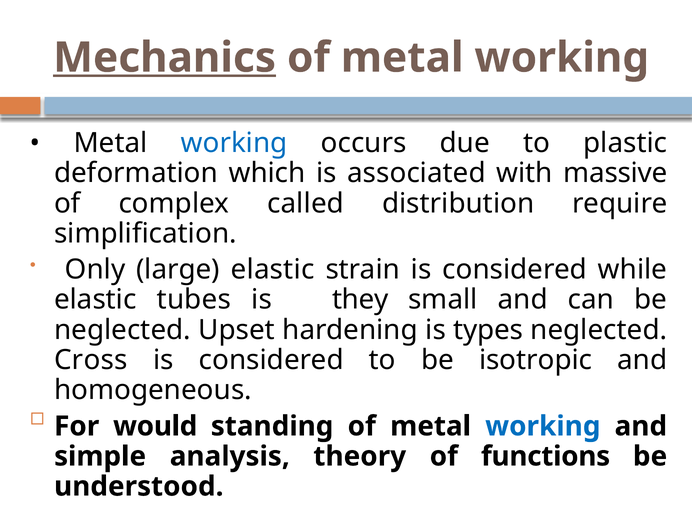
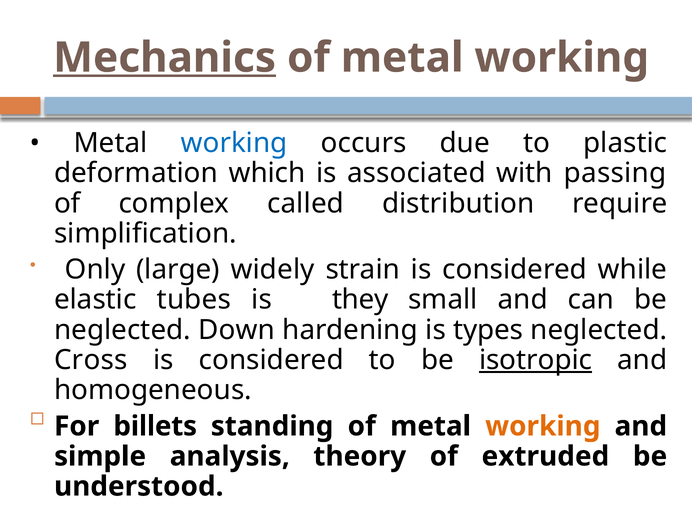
massive: massive -> passing
large elastic: elastic -> widely
Upset: Upset -> Down
isotropic underline: none -> present
would: would -> billets
working at (543, 426) colour: blue -> orange
functions: functions -> extruded
